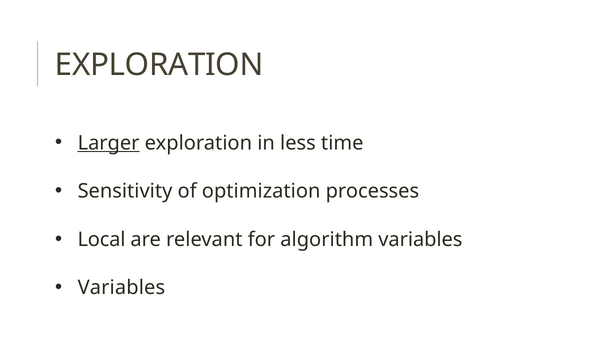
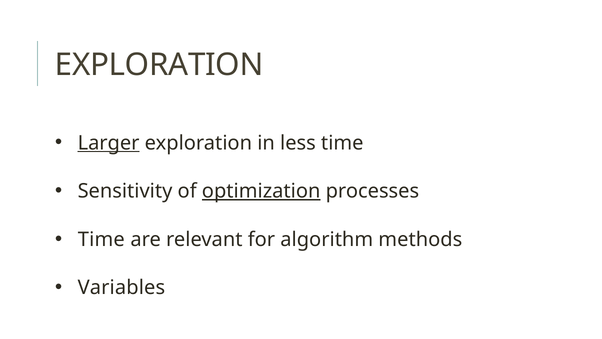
optimization underline: none -> present
Local at (102, 239): Local -> Time
algorithm variables: variables -> methods
